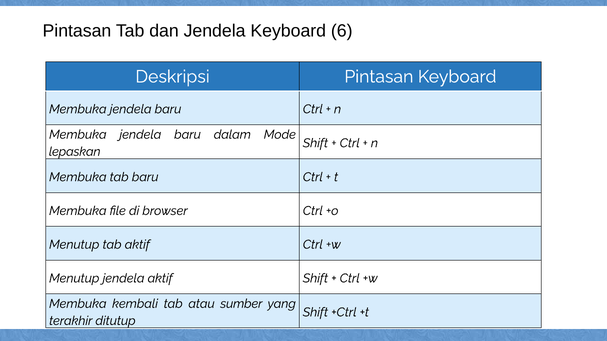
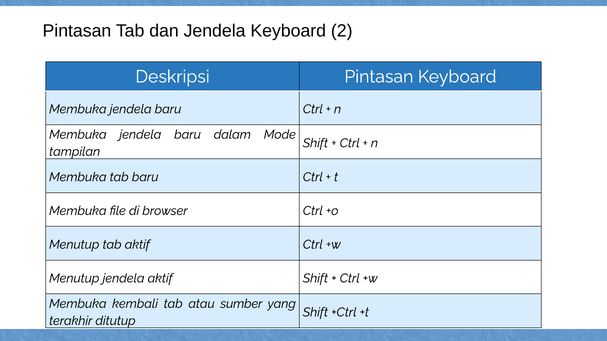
6: 6 -> 2
lepaskan: lepaskan -> tampilan
